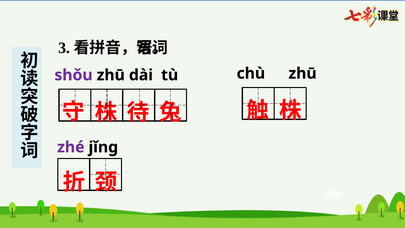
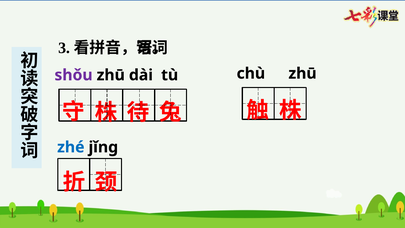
zhé colour: purple -> blue
